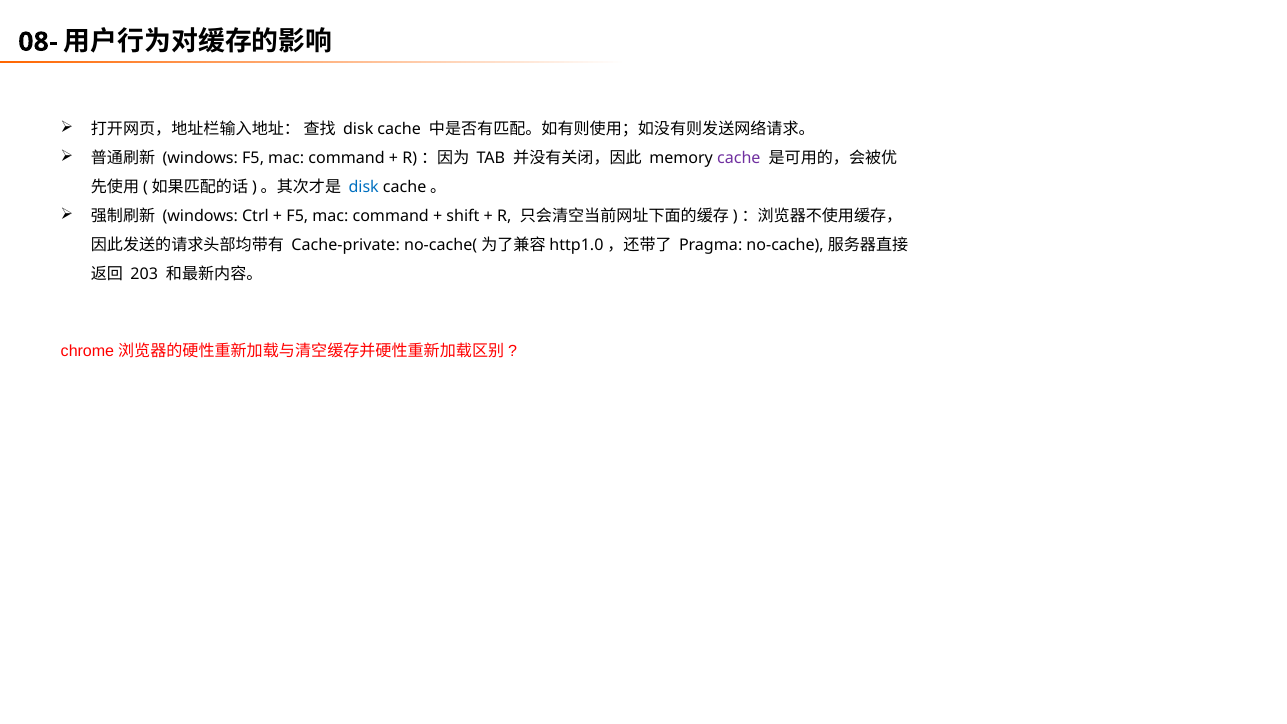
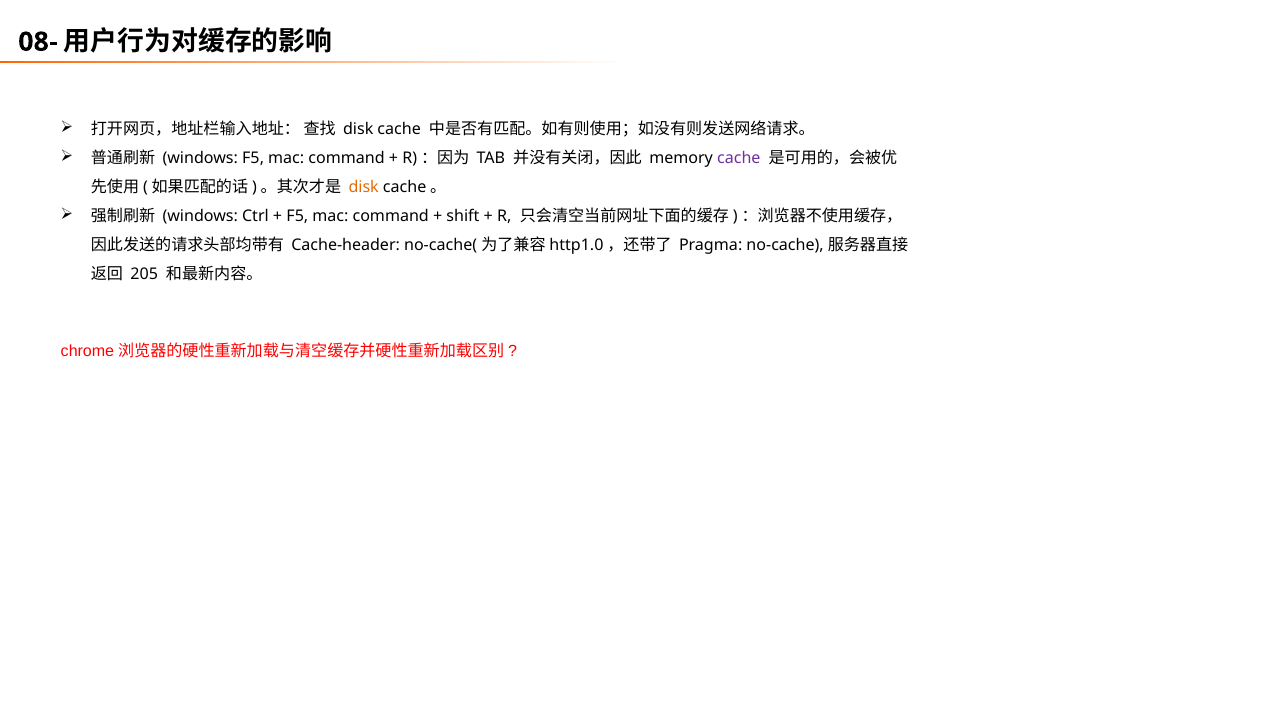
disk at (364, 187) colour: blue -> orange
Cache-private: Cache-private -> Cache-header
203: 203 -> 205
